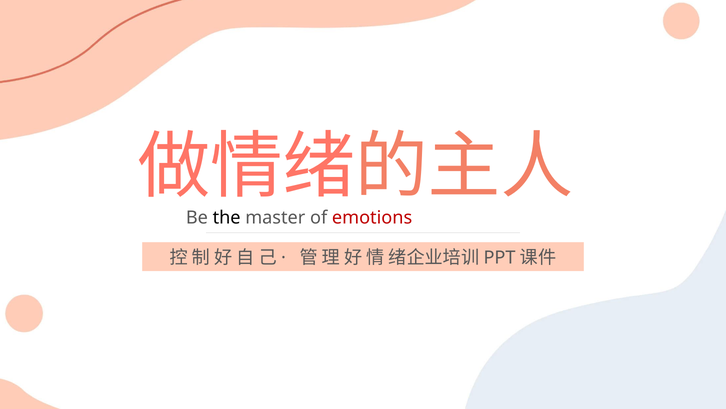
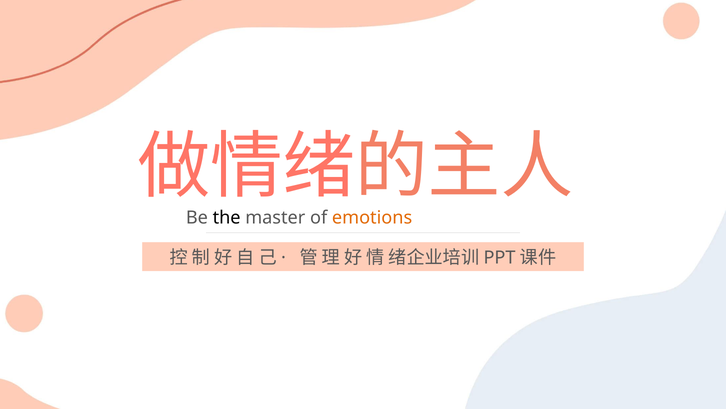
emotions colour: red -> orange
